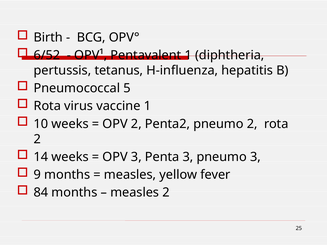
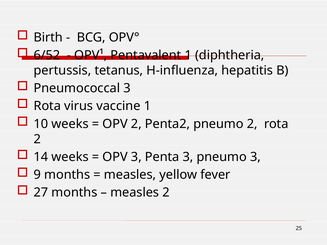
Pneumococcal 5: 5 -> 3
84: 84 -> 27
